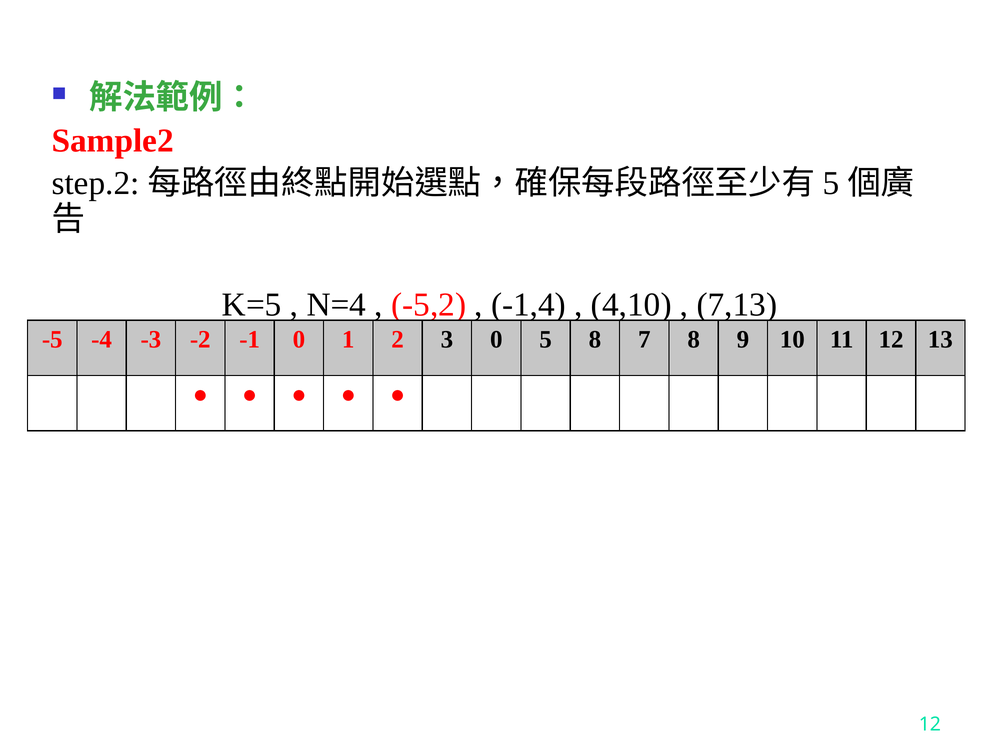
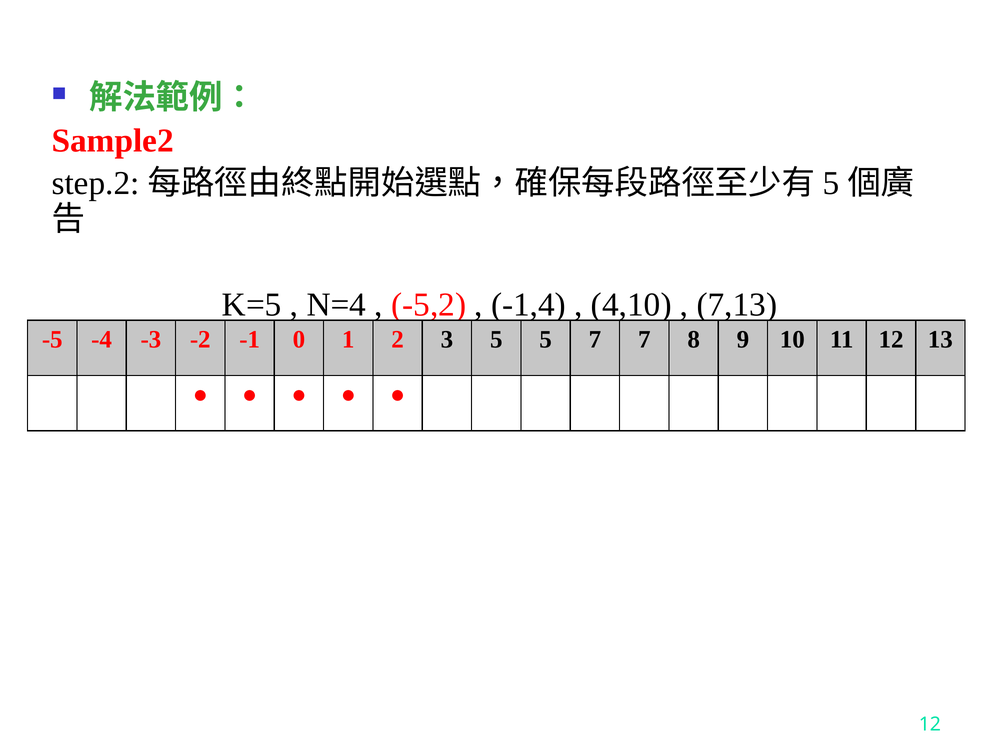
3 0: 0 -> 5
5 8: 8 -> 7
